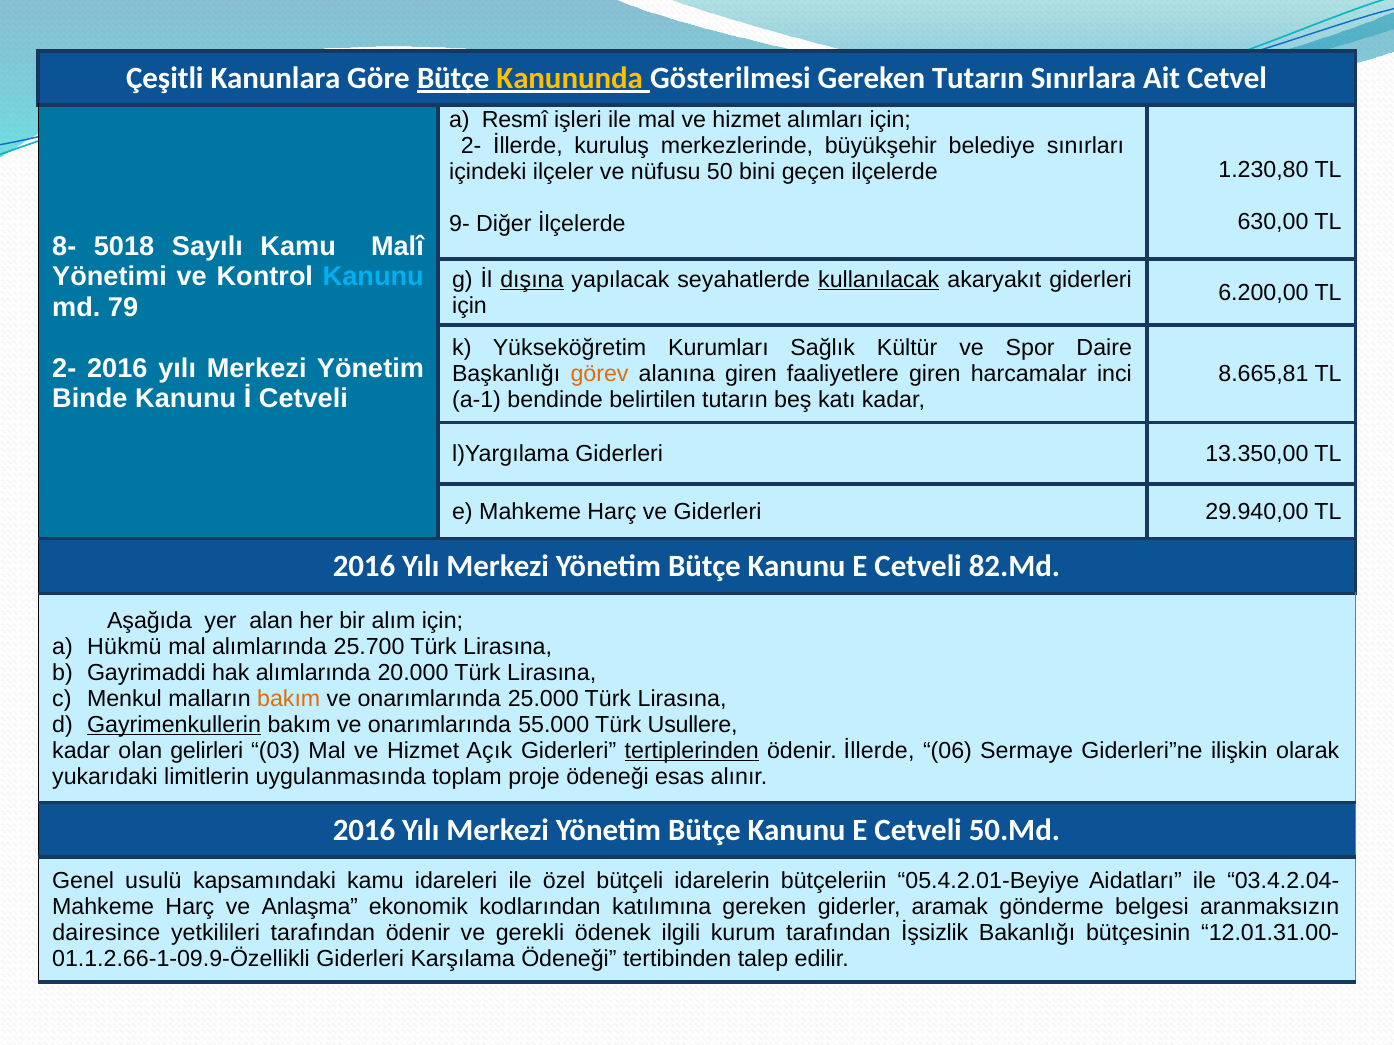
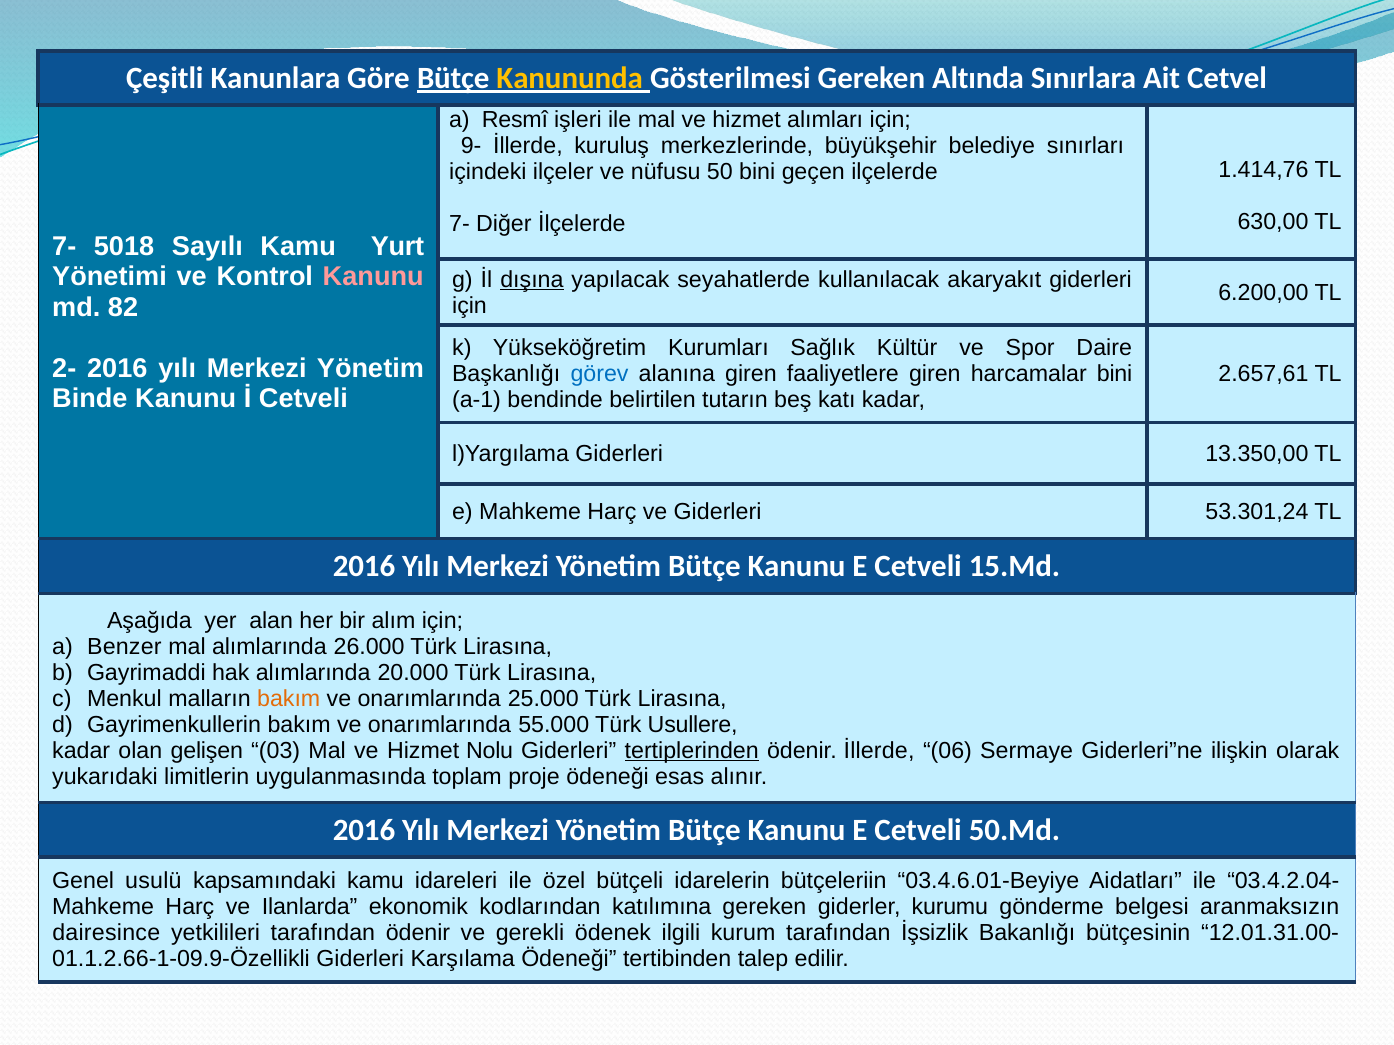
Gereken Tutarın: Tutarın -> Altında
2- at (471, 146): 2- -> 9-
1.230,80: 1.230,80 -> 1.414,76
9- at (459, 224): 9- -> 7-
8- at (64, 246): 8- -> 7-
Malî: Malî -> Yurt
Kanunu at (373, 277) colour: light blue -> pink
kullanılacak underline: present -> none
79: 79 -> 82
görev colour: orange -> blue
harcamalar inci: inci -> bini
8.665,81: 8.665,81 -> 2.657,61
29.940,00: 29.940,00 -> 53.301,24
82.Md: 82.Md -> 15.Md
Hükmü: Hükmü -> Benzer
25.700: 25.700 -> 26.000
Gayrimenkullerin underline: present -> none
gelirleri: gelirleri -> gelişen
Açık: Açık -> Nolu
05.4.2.01-Beyiye: 05.4.2.01-Beyiye -> 03.4.6.01-Beyiye
Anlaşma: Anlaşma -> Ilanlarda
aramak: aramak -> kurumu
